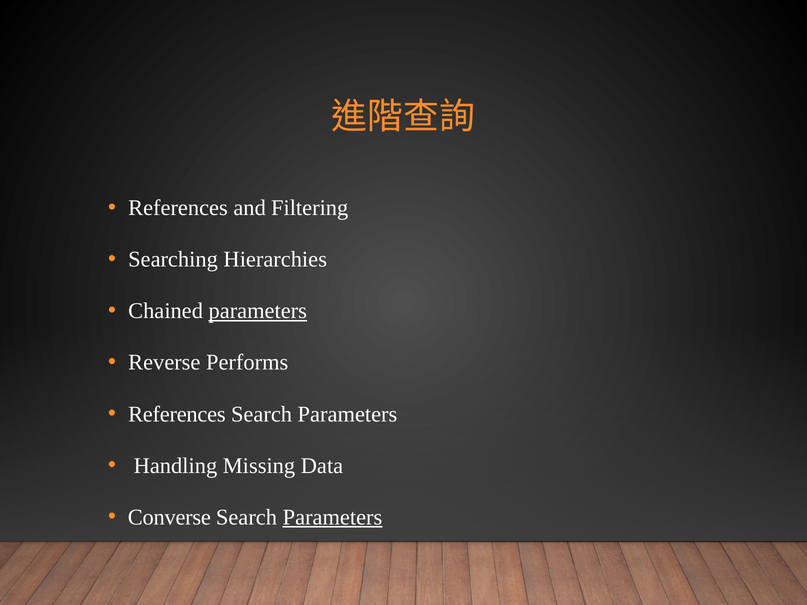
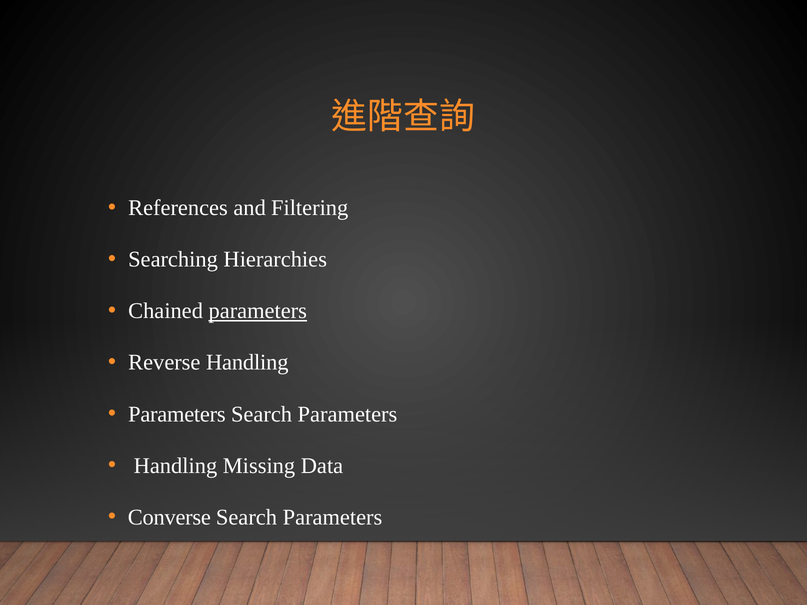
Reverse Performs: Performs -> Handling
References at (177, 414): References -> Parameters
Parameters at (332, 517) underline: present -> none
